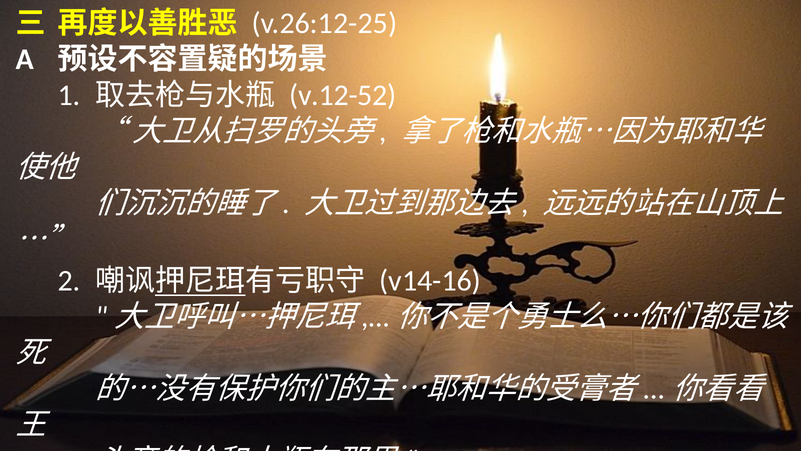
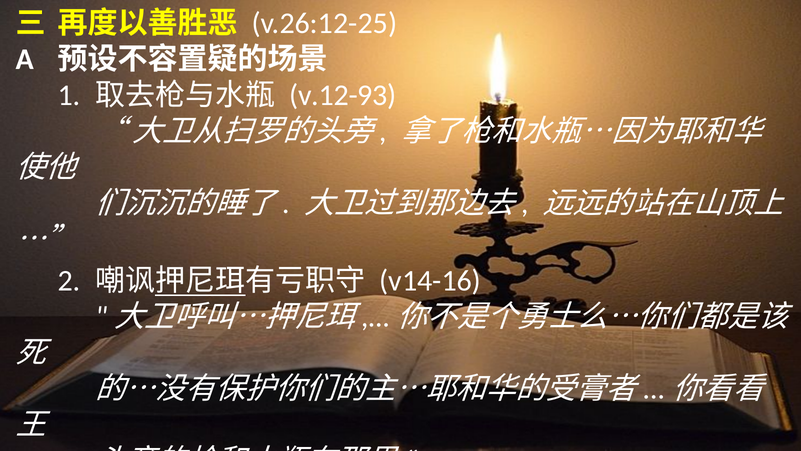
v.12-52: v.12-52 -> v.12-93
